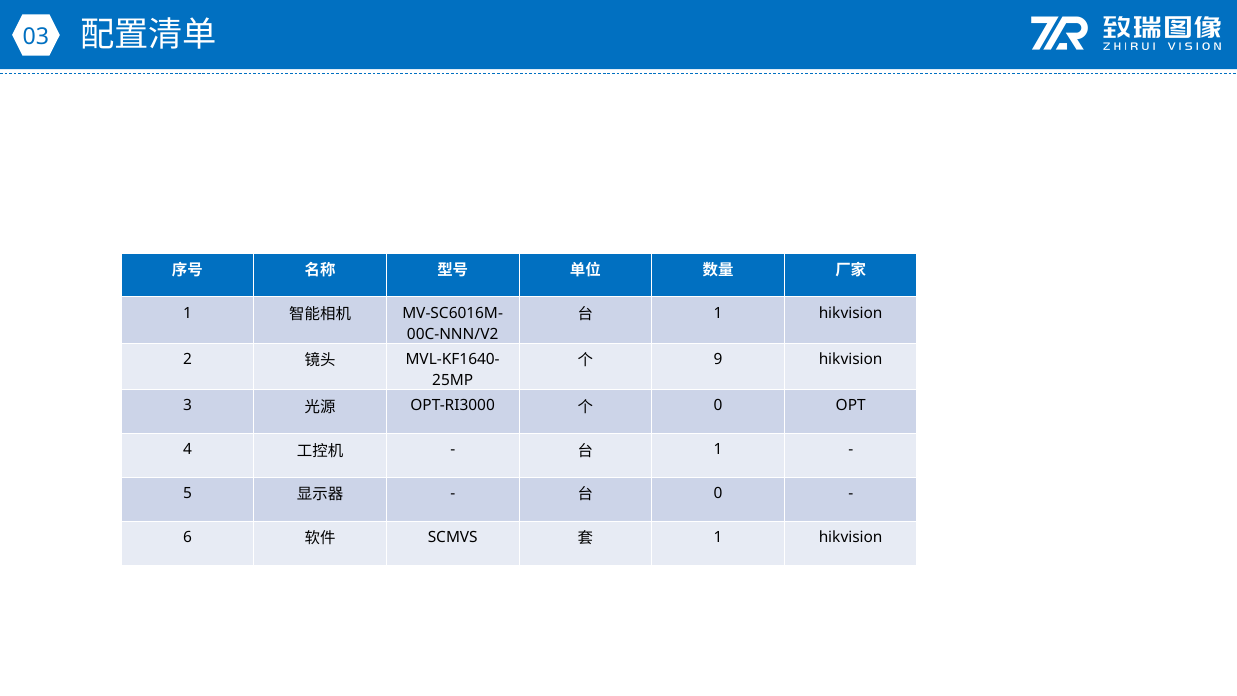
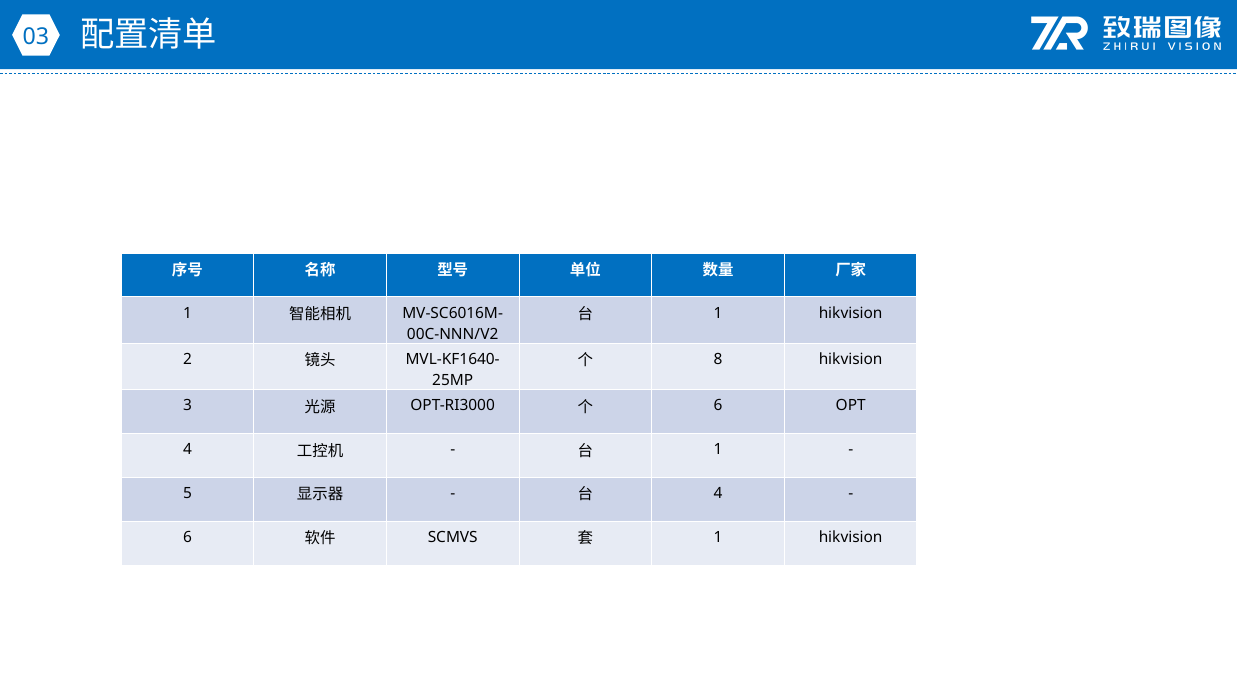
9: 9 -> 8
0 at (718, 406): 0 -> 6
0 at (718, 493): 0 -> 4
